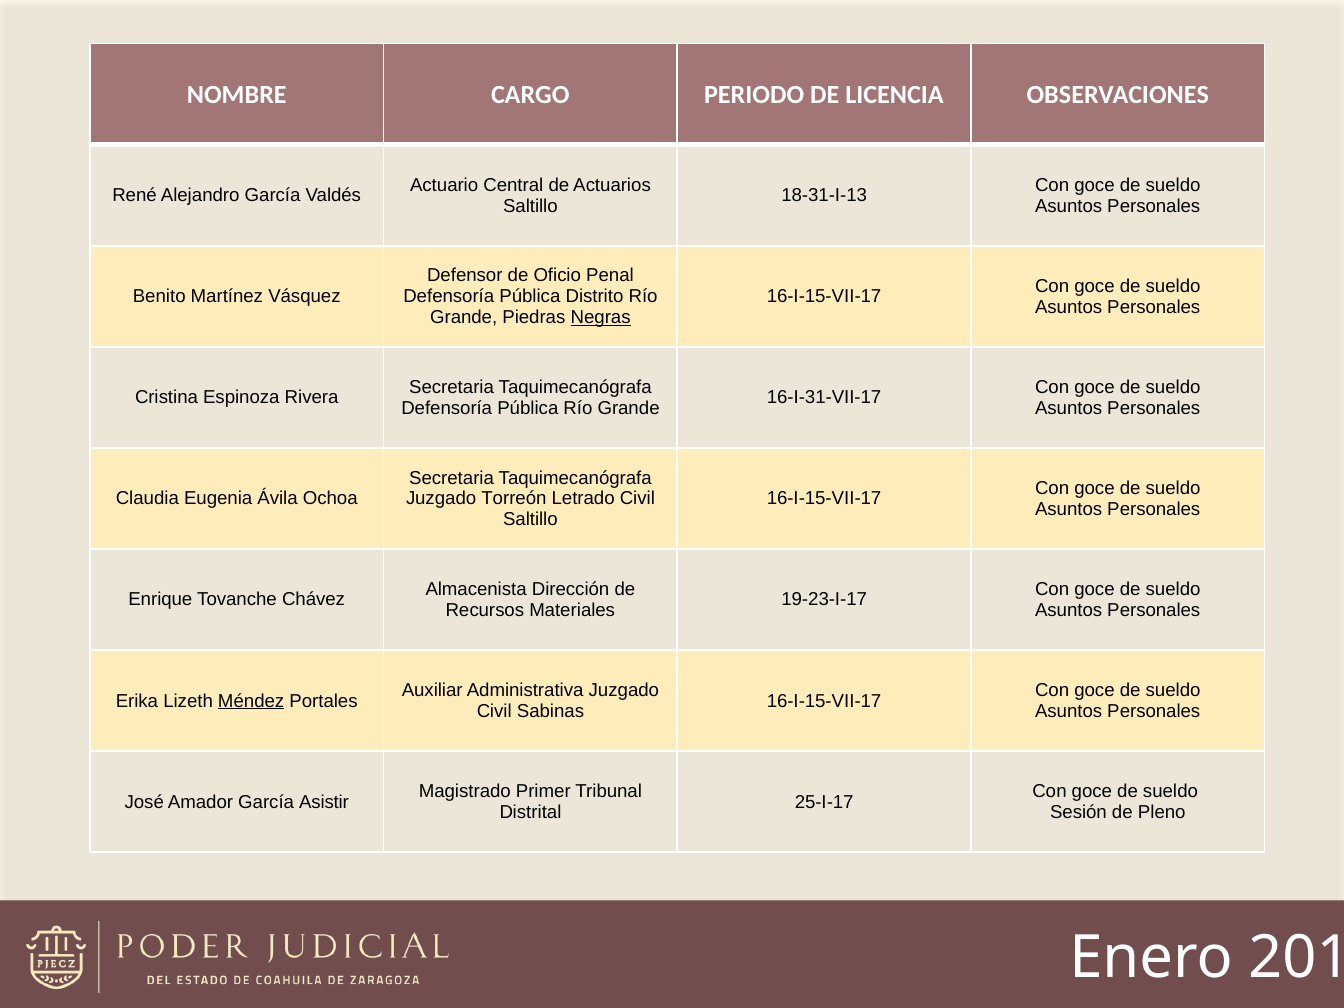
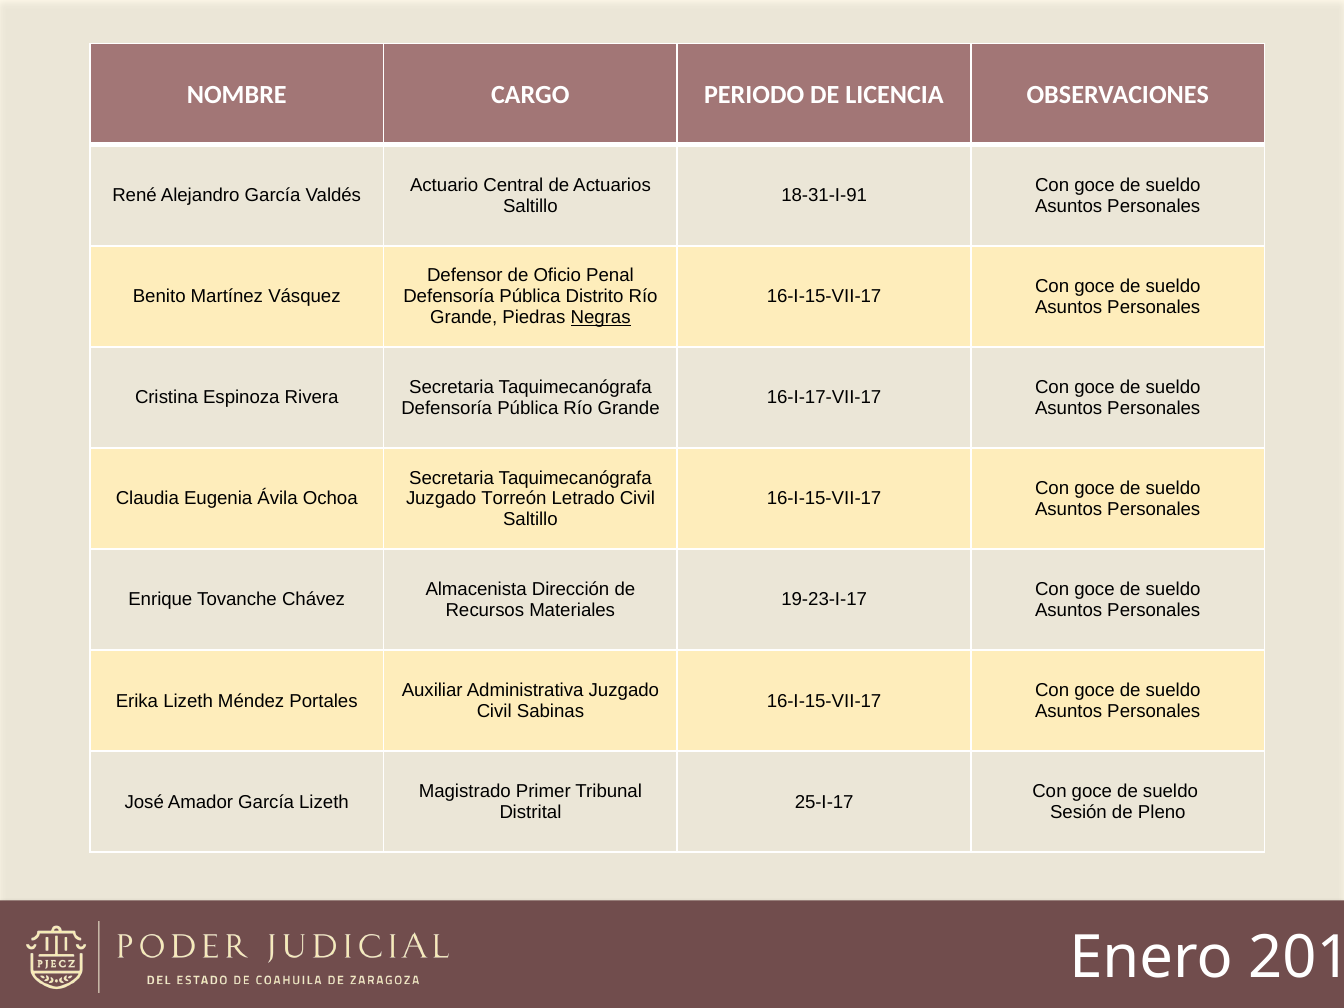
18-31-I-13: 18-31-I-13 -> 18-31-I-91
16-I-31-VII-17: 16-I-31-VII-17 -> 16-I-17-VII-17
Méndez underline: present -> none
García Asistir: Asistir -> Lizeth
